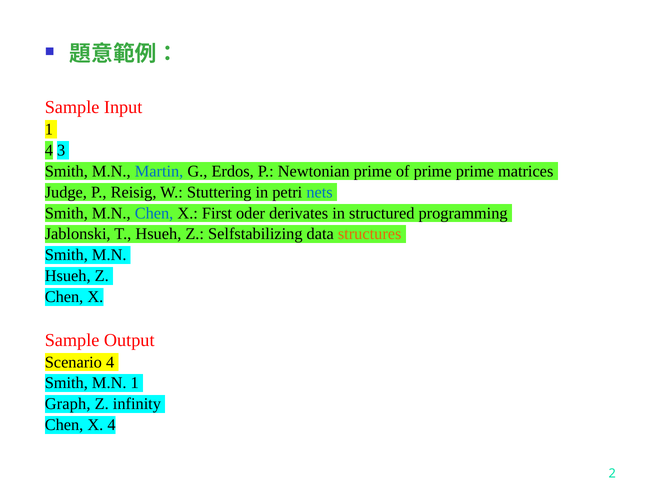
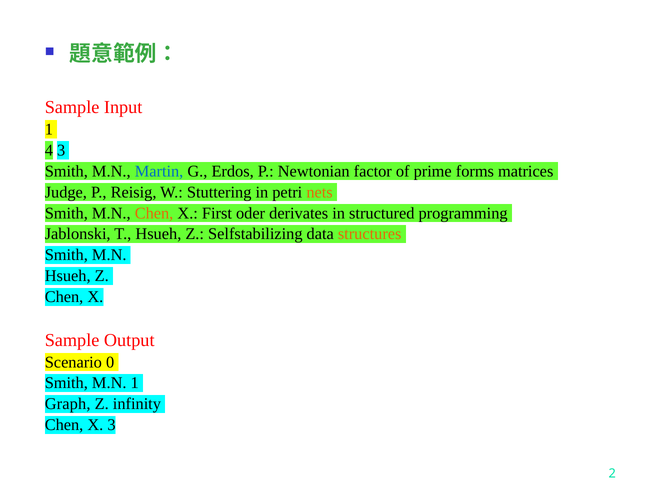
Newtonian prime: prime -> factor
prime prime: prime -> forms
nets colour: blue -> orange
Chen at (154, 213) colour: blue -> orange
Scenario 4: 4 -> 0
X 4: 4 -> 3
